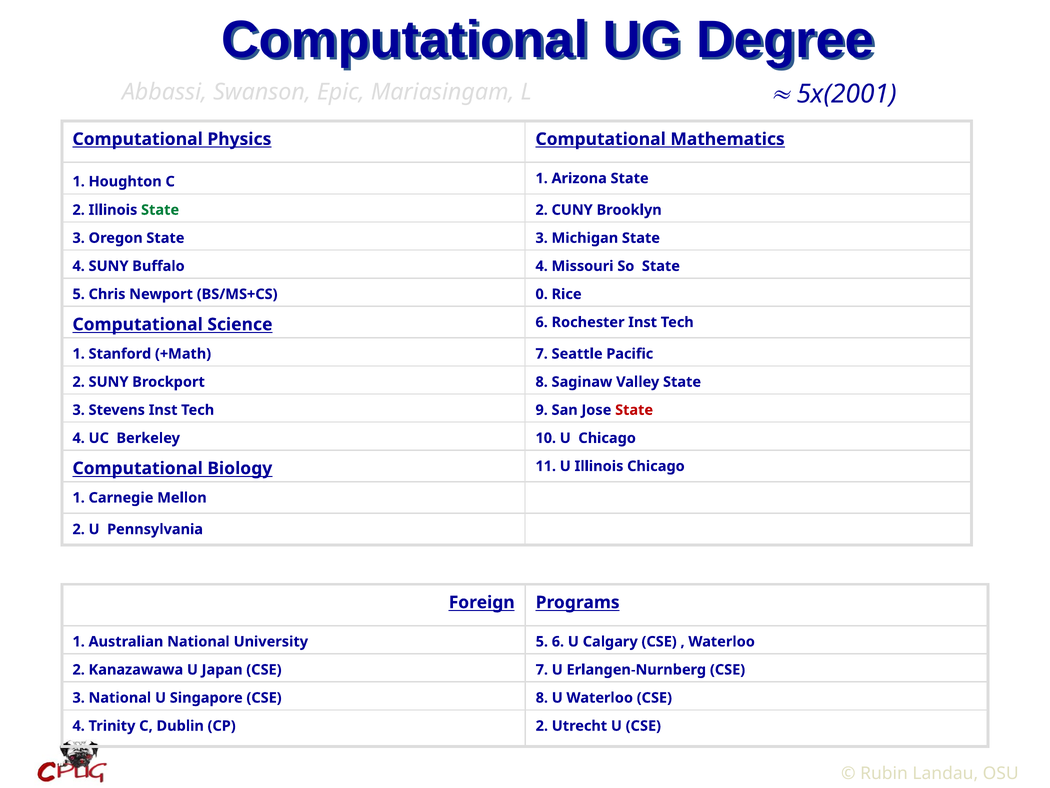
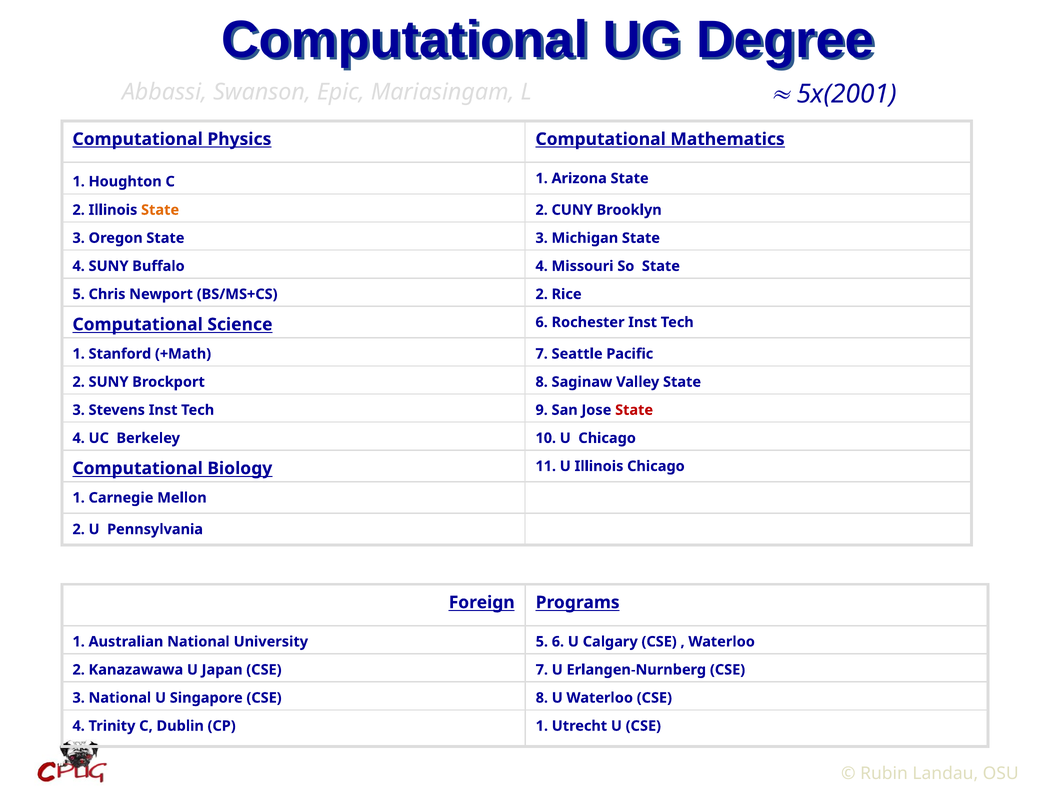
State at (160, 210) colour: green -> orange
BS/MS+CS 0: 0 -> 2
CP 2: 2 -> 1
